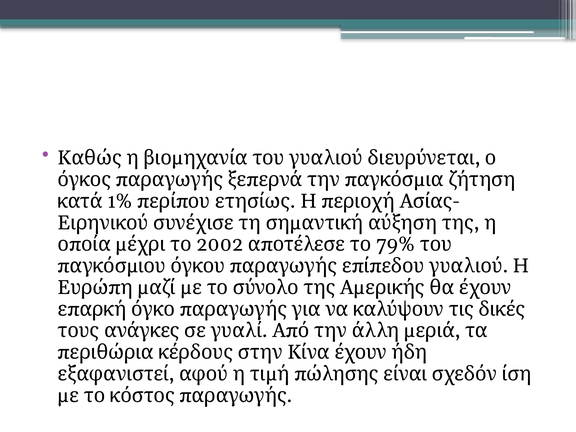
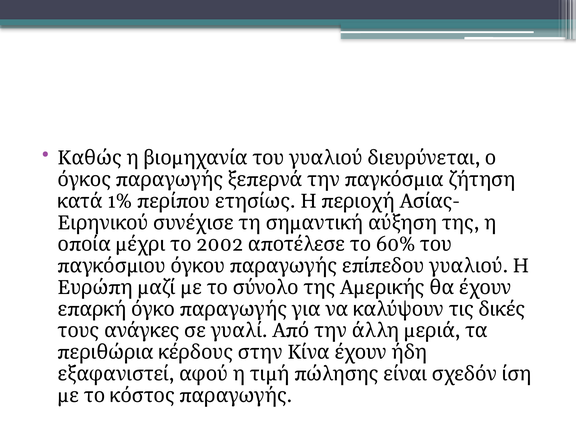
79%: 79% -> 60%
